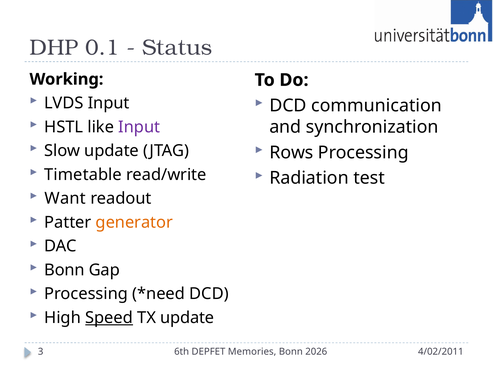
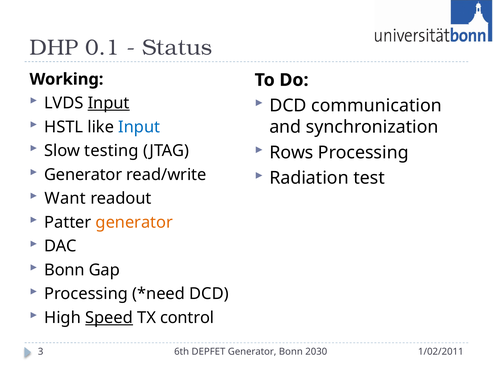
Input at (109, 103) underline: none -> present
Input at (139, 127) colour: purple -> blue
Slow update: update -> testing
Timetable at (83, 175): Timetable -> Generator
TX update: update -> control
DEPFET Memories: Memories -> Generator
2026: 2026 -> 2030
4/02/2011: 4/02/2011 -> 1/02/2011
